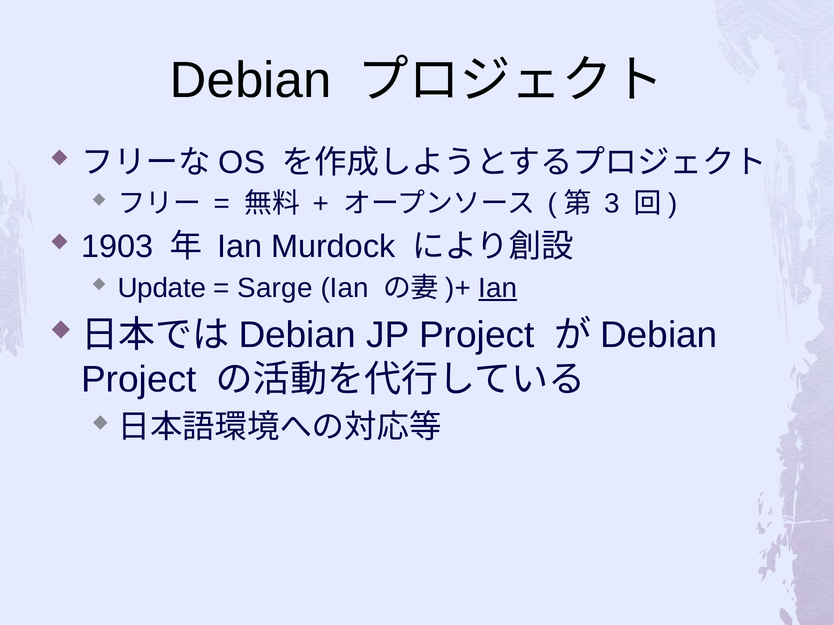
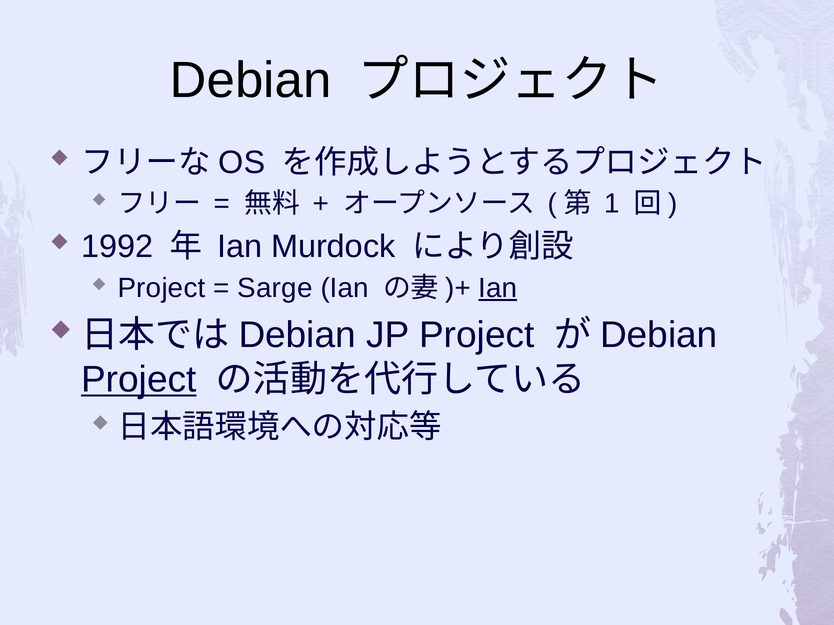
3: 3 -> 1
1903: 1903 -> 1992
Update at (162, 288): Update -> Project
Project at (139, 380) underline: none -> present
